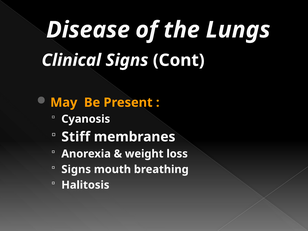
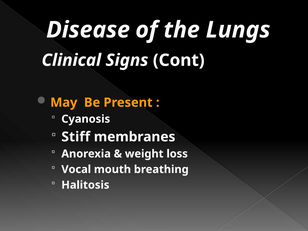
Signs at (76, 169): Signs -> Vocal
